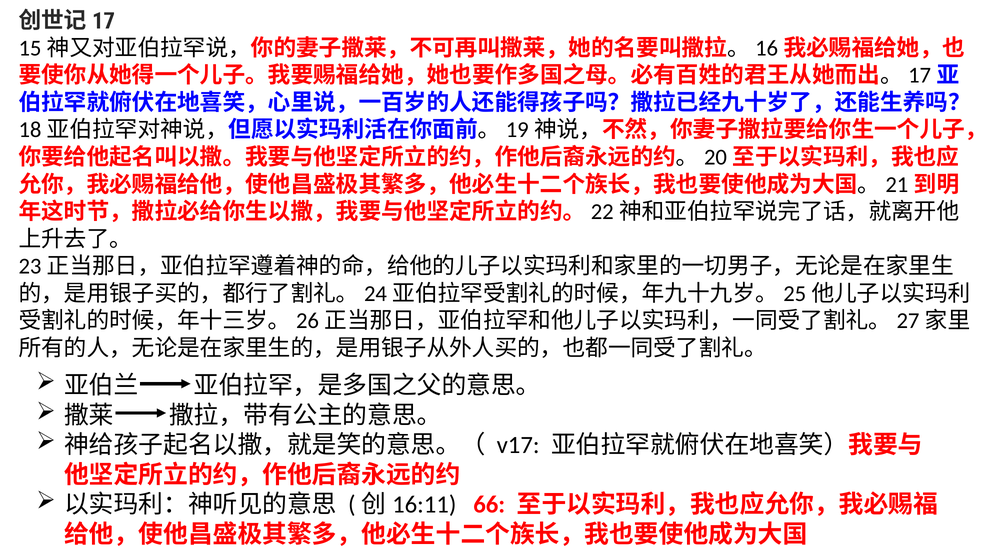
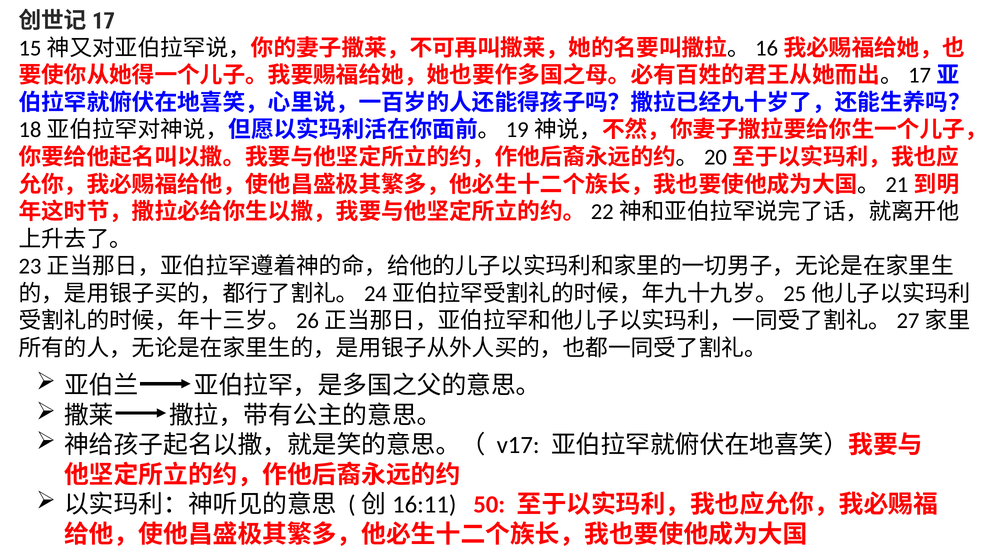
66: 66 -> 50
